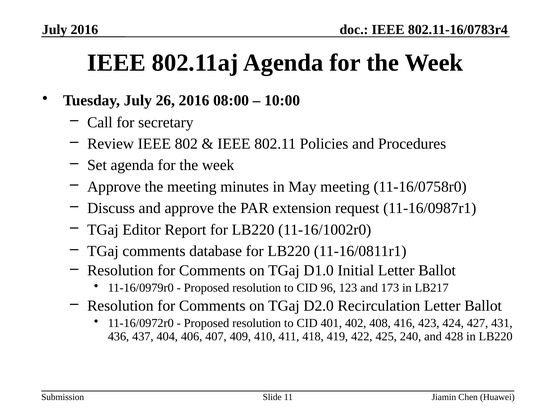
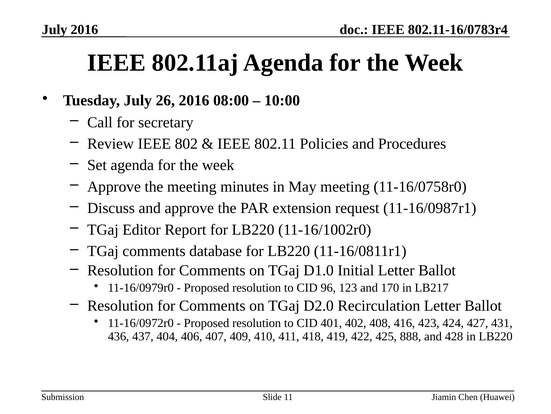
173: 173 -> 170
240: 240 -> 888
